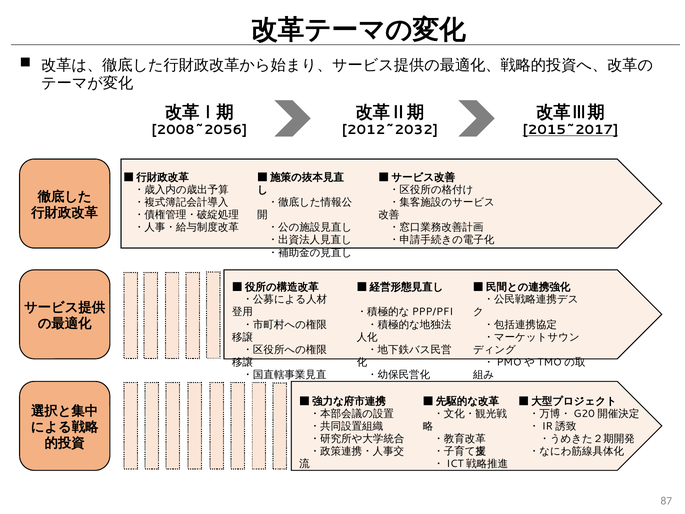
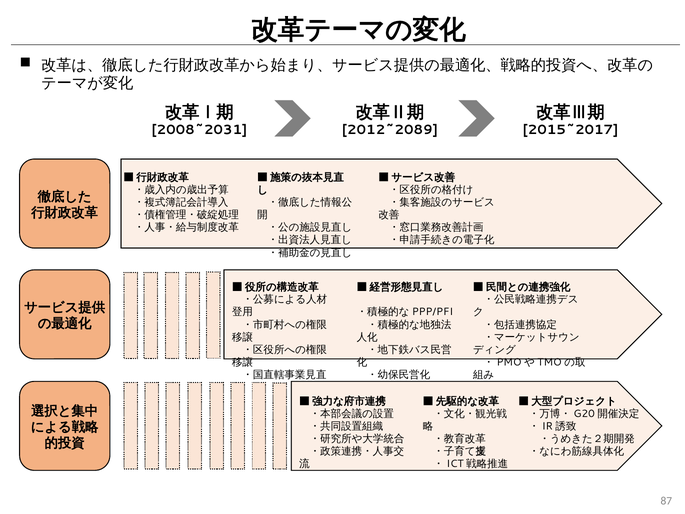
2008~2056: 2008~2056 -> 2008~2031
2012~2032: 2012~2032 -> 2012~2089
2015~2017 underline: present -> none
